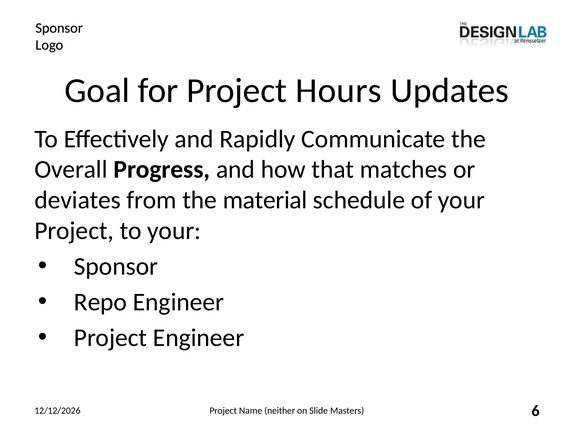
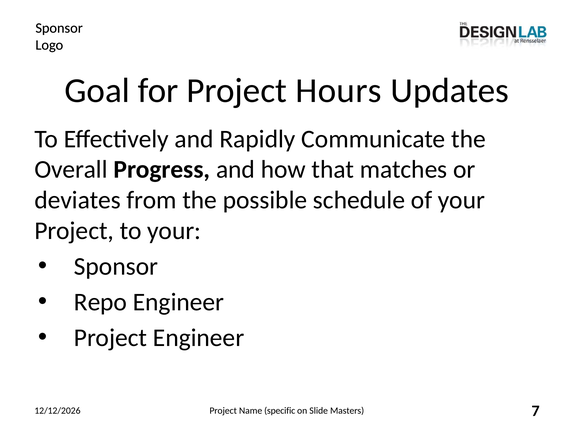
material: material -> possible
neither: neither -> specific
6: 6 -> 7
